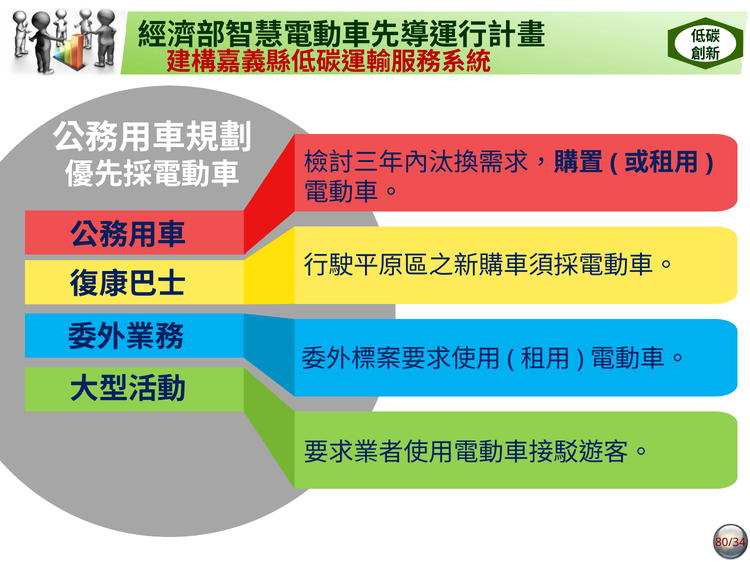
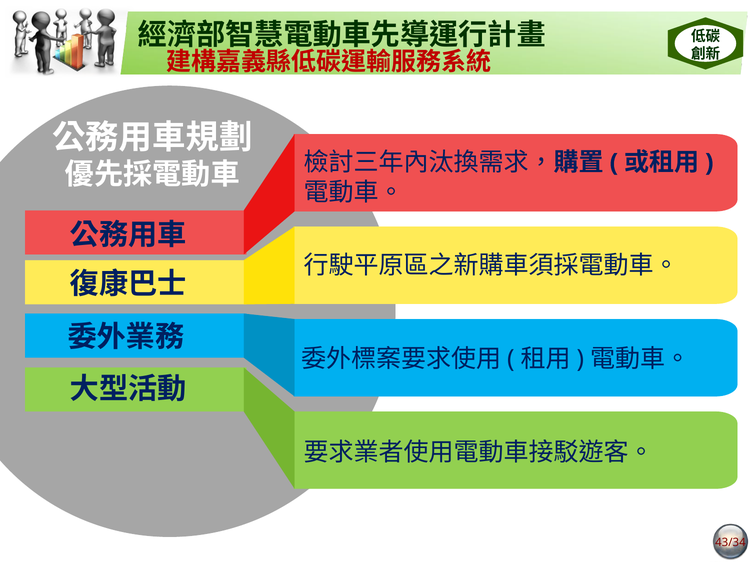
80/34: 80/34 -> 43/34
